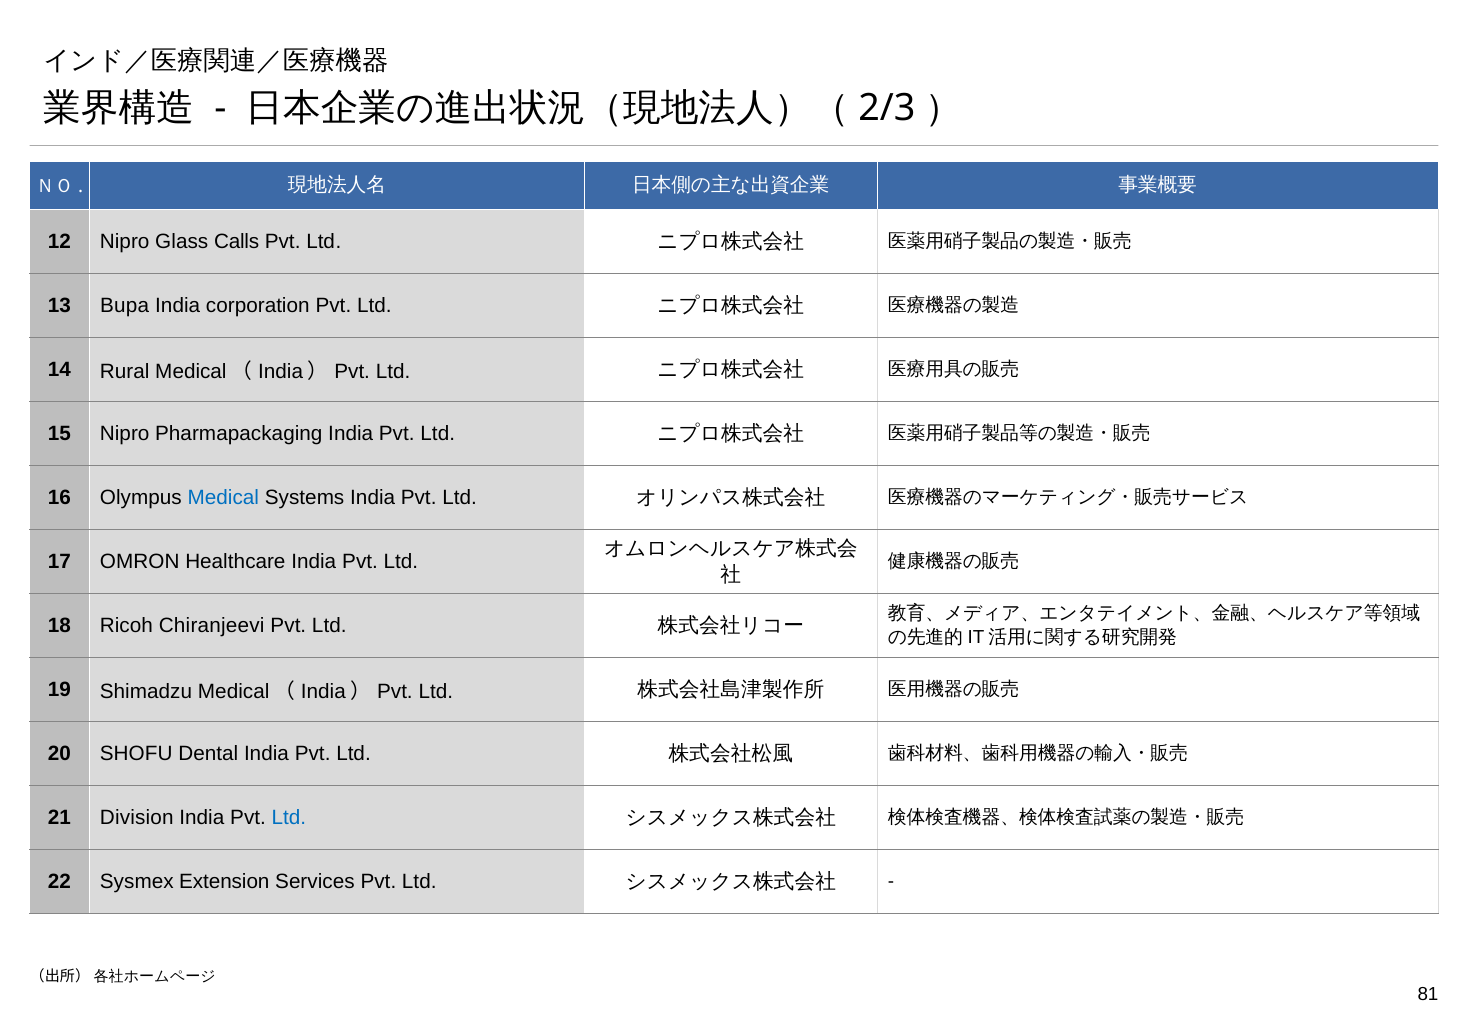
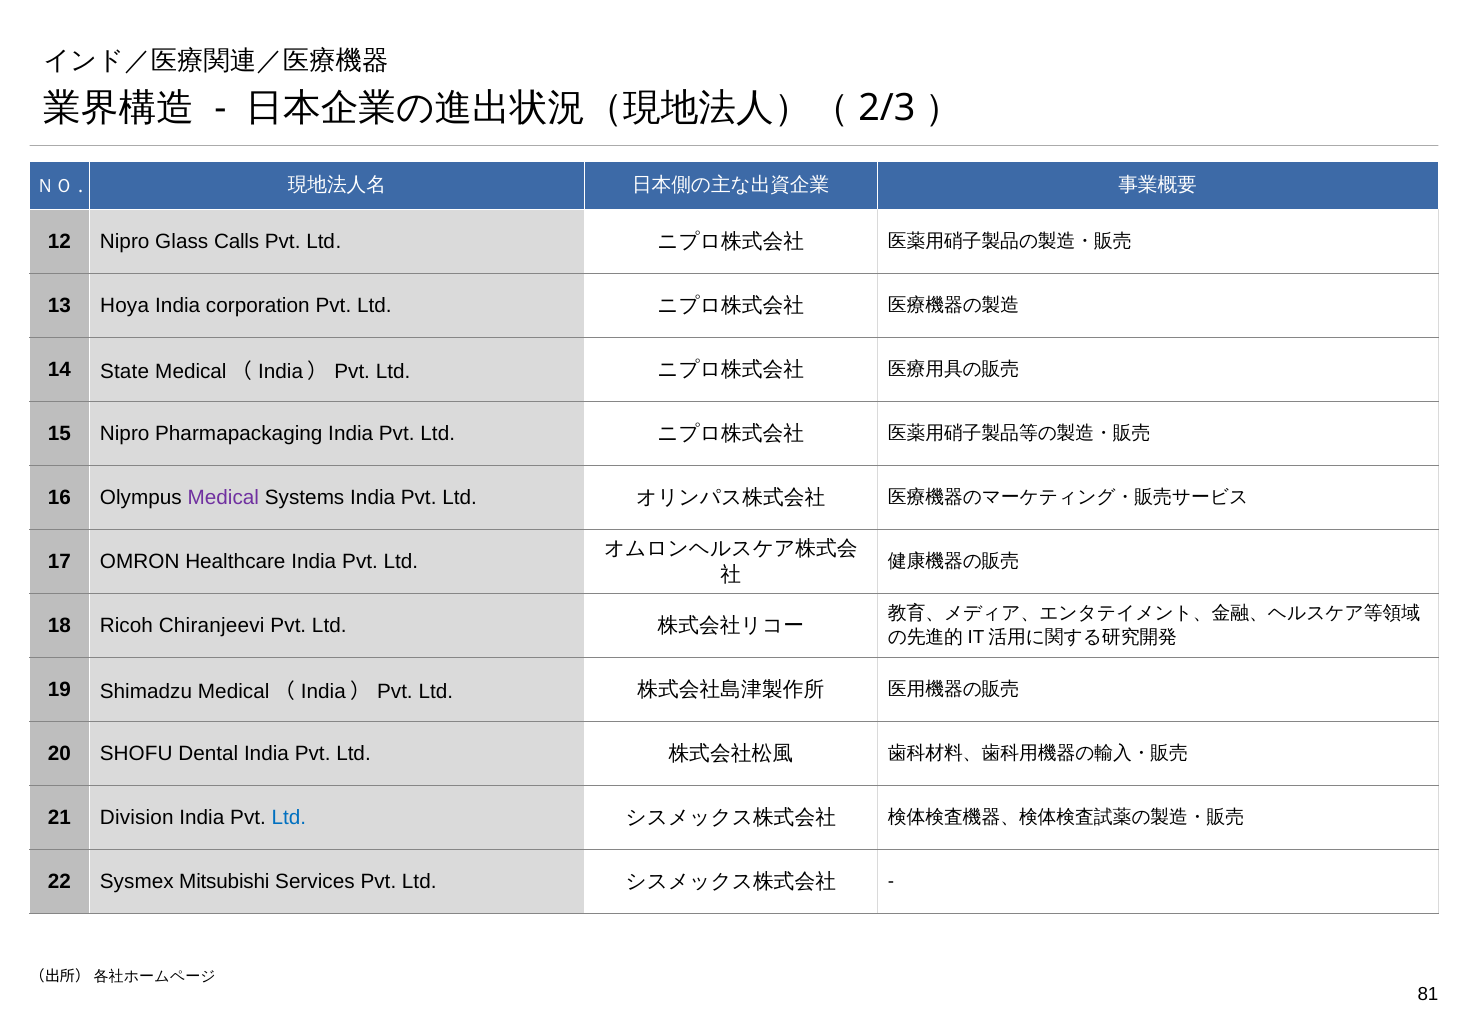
Bupa: Bupa -> Hoya
Rural: Rural -> State
Medical colour: blue -> purple
Extension: Extension -> Mitsubishi
